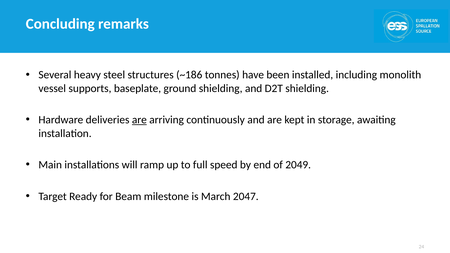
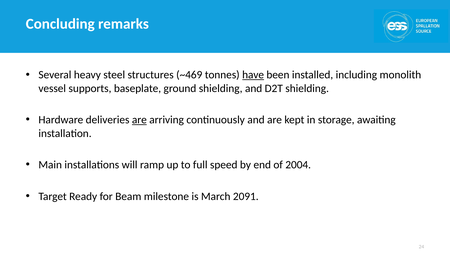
~186: ~186 -> ~469
have underline: none -> present
2049: 2049 -> 2004
2047: 2047 -> 2091
